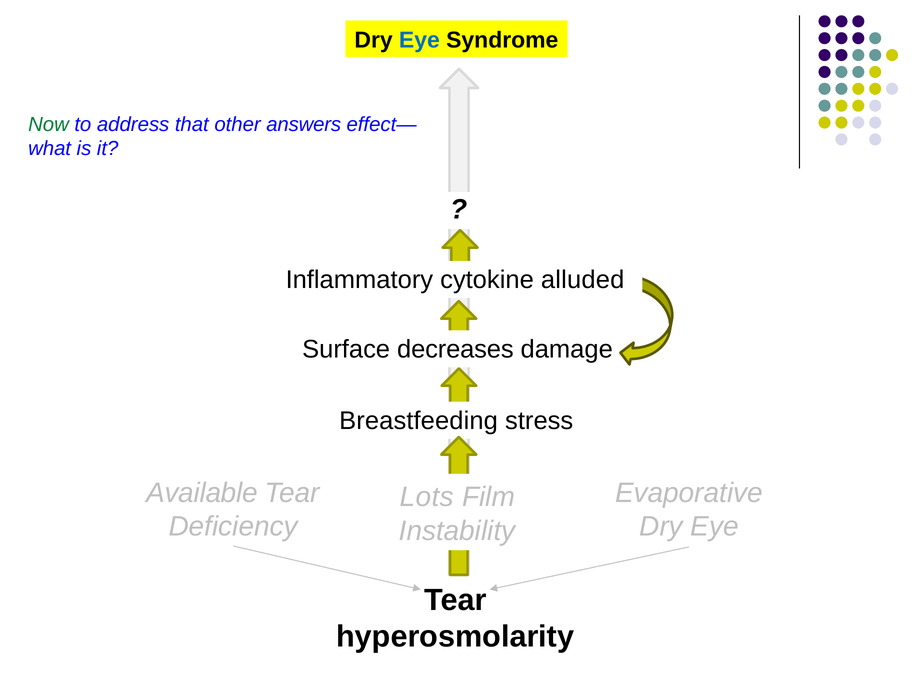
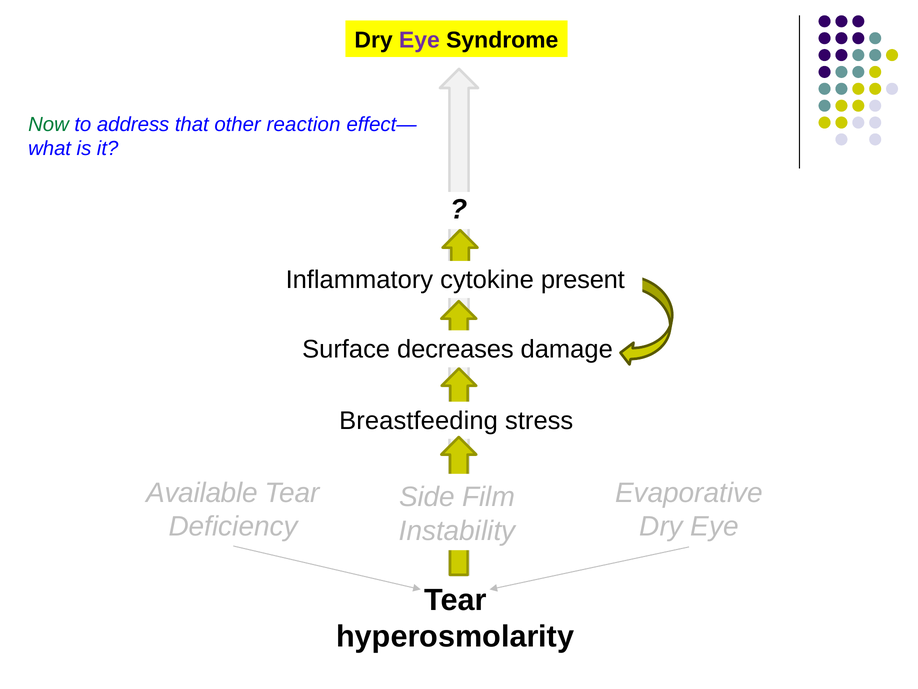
Eye at (419, 40) colour: blue -> purple
answers: answers -> reaction
alluded: alluded -> present
Lots: Lots -> Side
